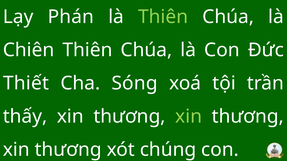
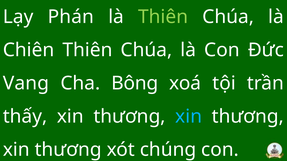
Thiết: Thiết -> Vang
Sóng: Sóng -> Bông
xin at (189, 117) colour: light green -> light blue
